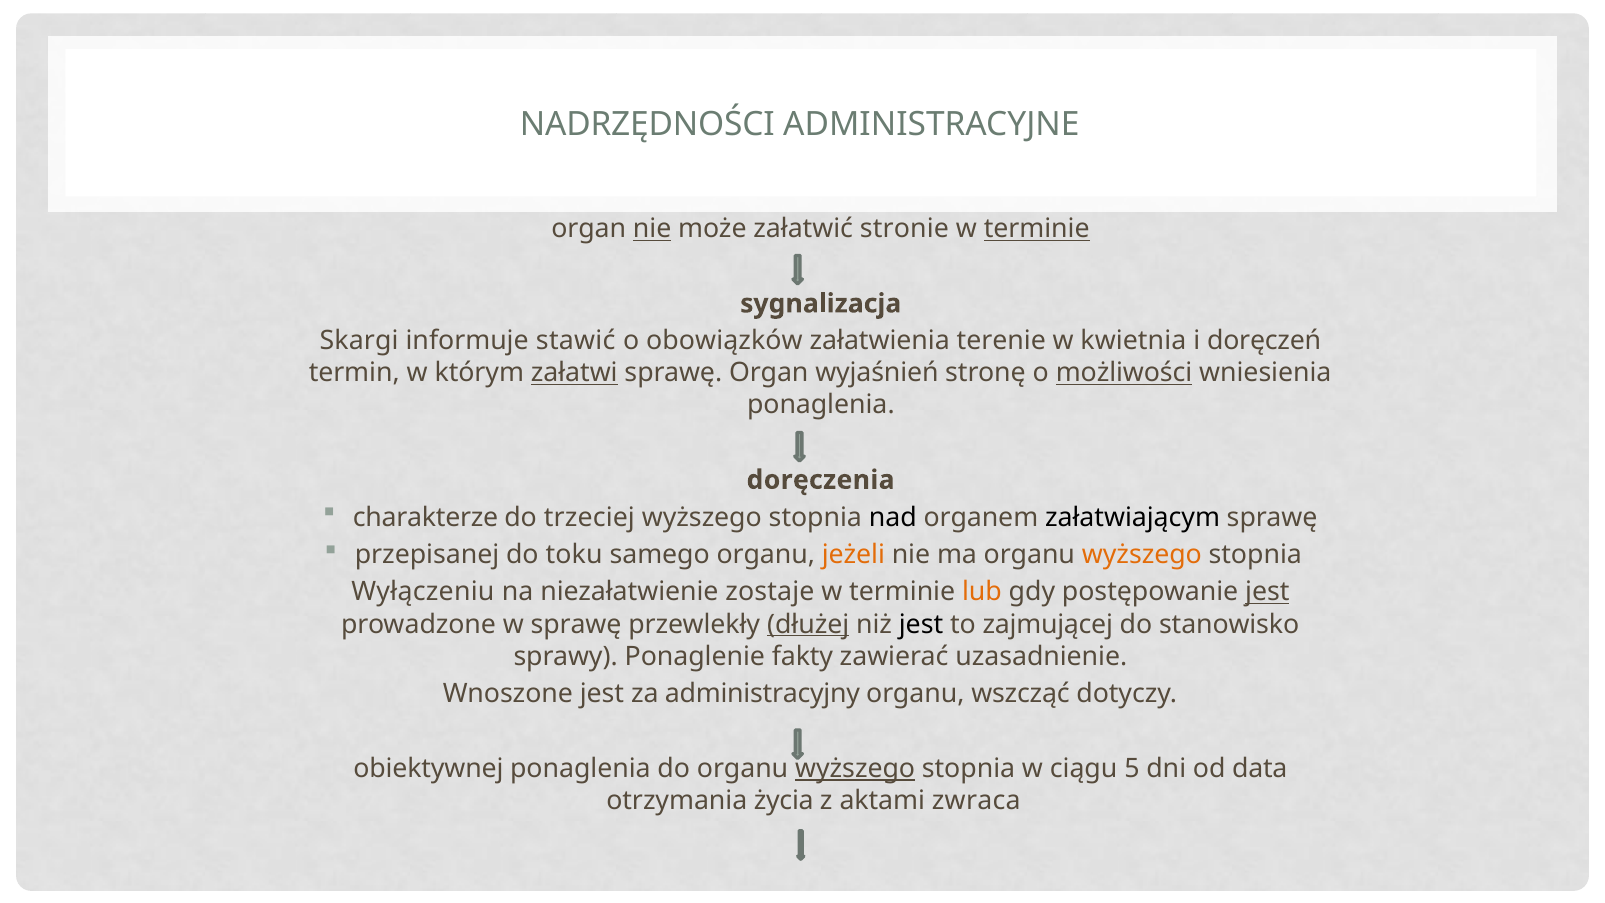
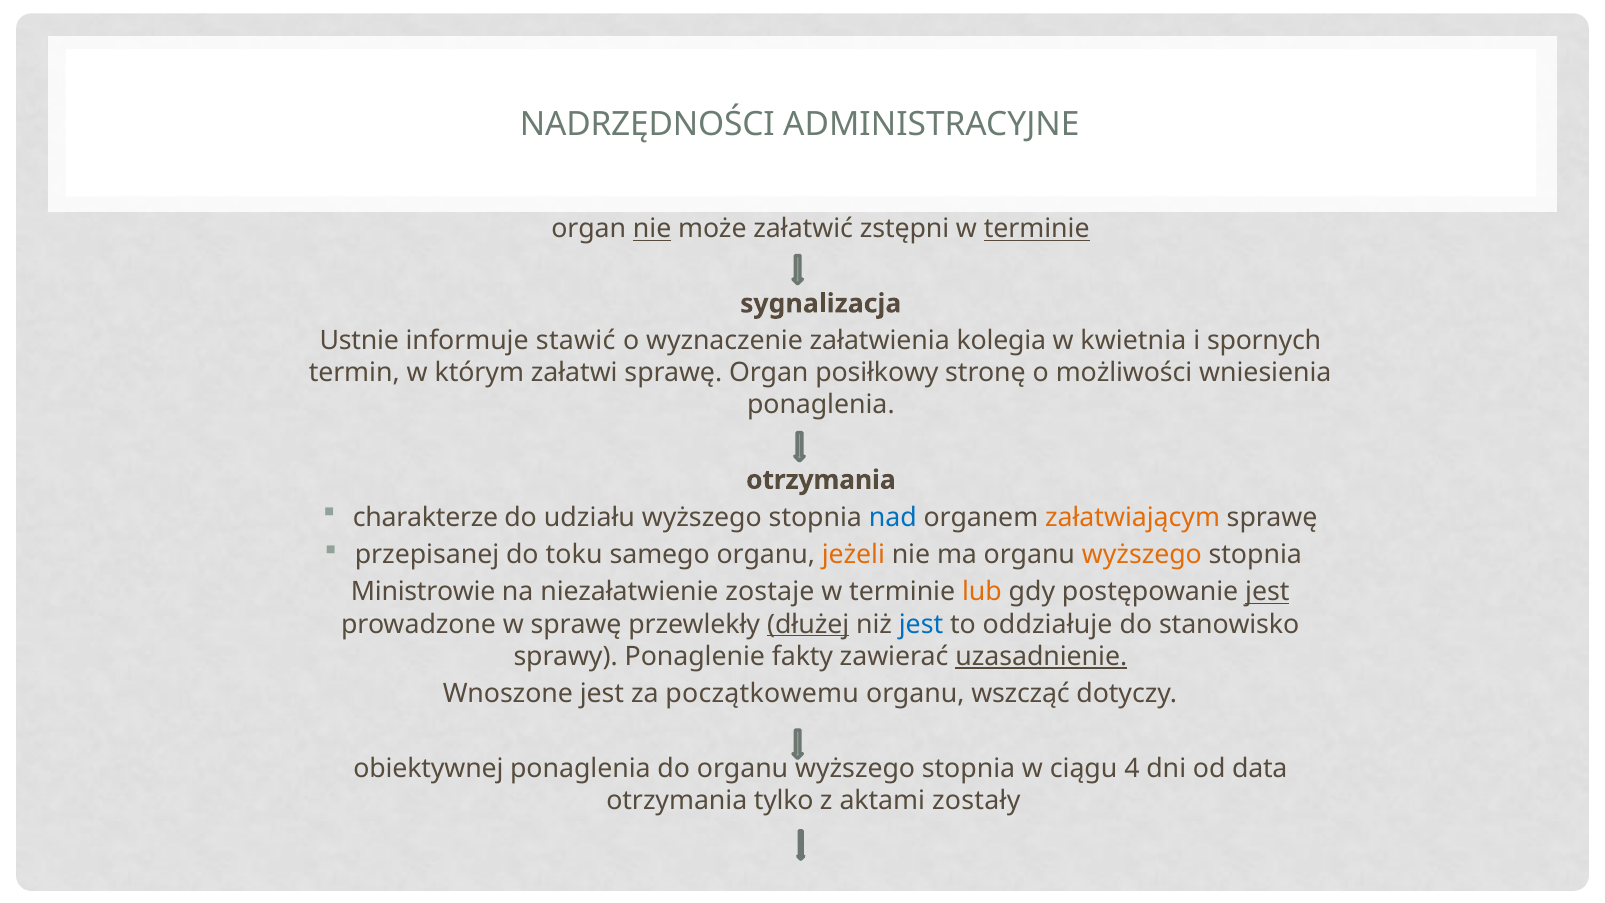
stronie: stronie -> zstępni
Skargi: Skargi -> Ustnie
obowiązków: obowiązków -> wyznaczenie
terenie: terenie -> kolegia
doręczeń: doręczeń -> spornych
załatwi underline: present -> none
wyjaśnień: wyjaśnień -> posiłkowy
możliwości underline: present -> none
doręczenia at (821, 480): doręczenia -> otrzymania
trzeciej: trzeciej -> udziału
nad colour: black -> blue
załatwiającym colour: black -> orange
Wyłączeniu: Wyłączeniu -> Ministrowie
jest at (921, 624) colour: black -> blue
zajmującej: zajmującej -> oddziałuje
uzasadnienie underline: none -> present
administracyjny: administracyjny -> początkowemu
wyższego at (855, 768) underline: present -> none
5: 5 -> 4
życia: życia -> tylko
zwraca: zwraca -> zostały
